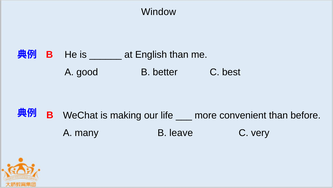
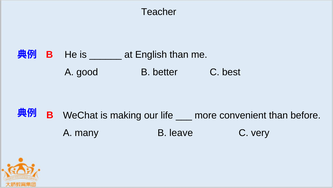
Window: Window -> Teacher
